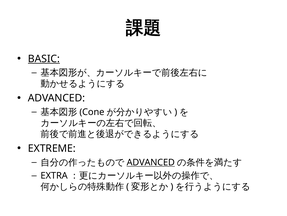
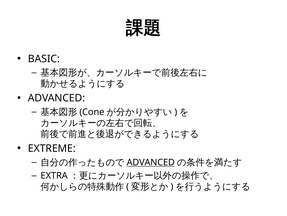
BASIC underline: present -> none
